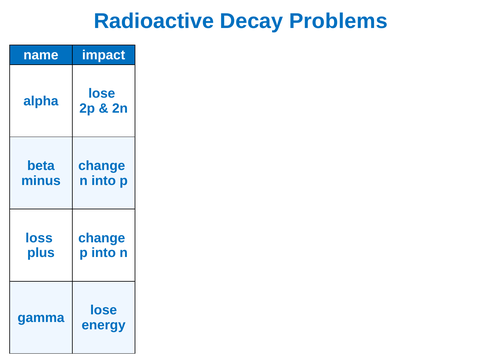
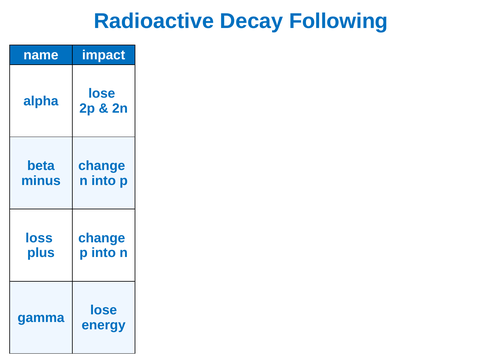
Problems: Problems -> Following
